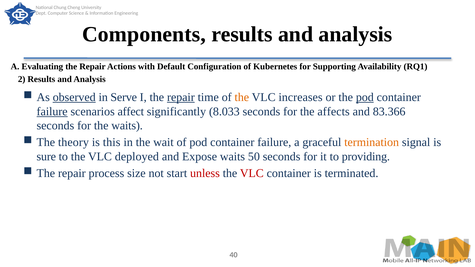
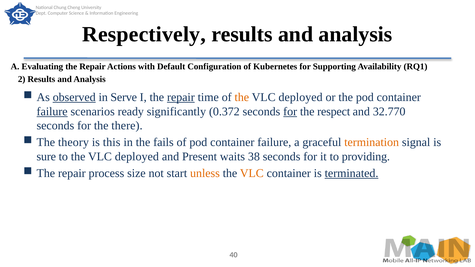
Components: Components -> Respectively
increases at (301, 97): increases -> deployed
pod at (365, 97) underline: present -> none
affect: affect -> ready
8.033: 8.033 -> 0.372
for at (290, 112) underline: none -> present
affects: affects -> respect
83.366: 83.366 -> 32.770
the waits: waits -> there
wait: wait -> fails
Expose: Expose -> Present
50: 50 -> 38
unless colour: red -> orange
VLC at (252, 173) colour: red -> orange
terminated underline: none -> present
